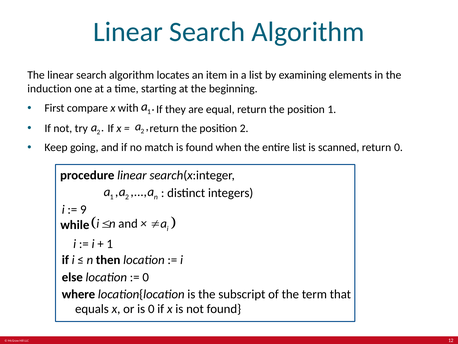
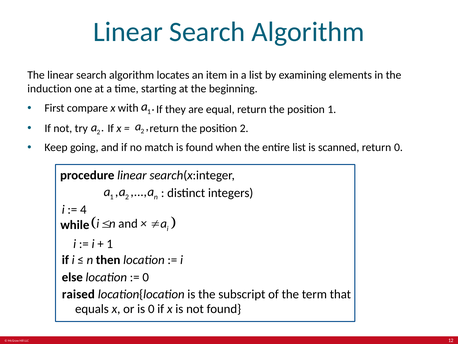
9: 9 -> 4
where: where -> raised
